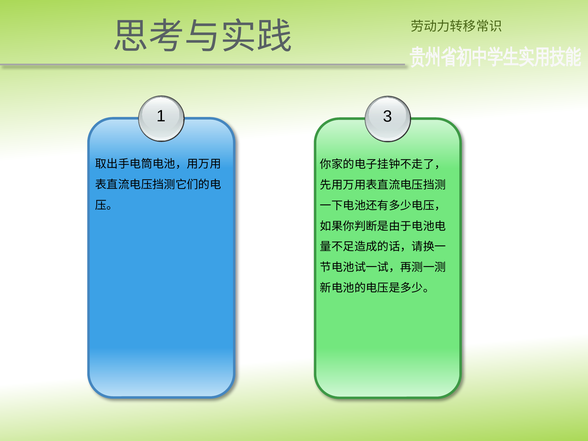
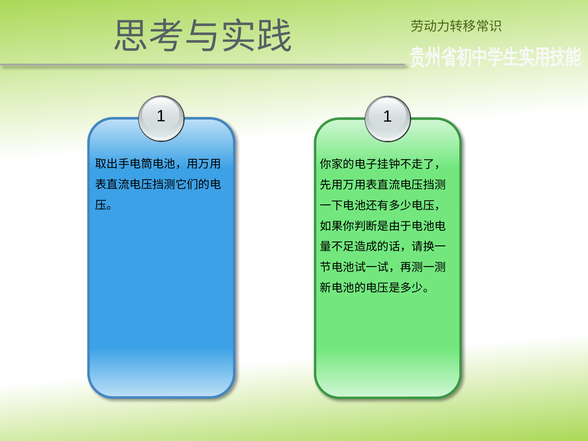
1 3: 3 -> 1
